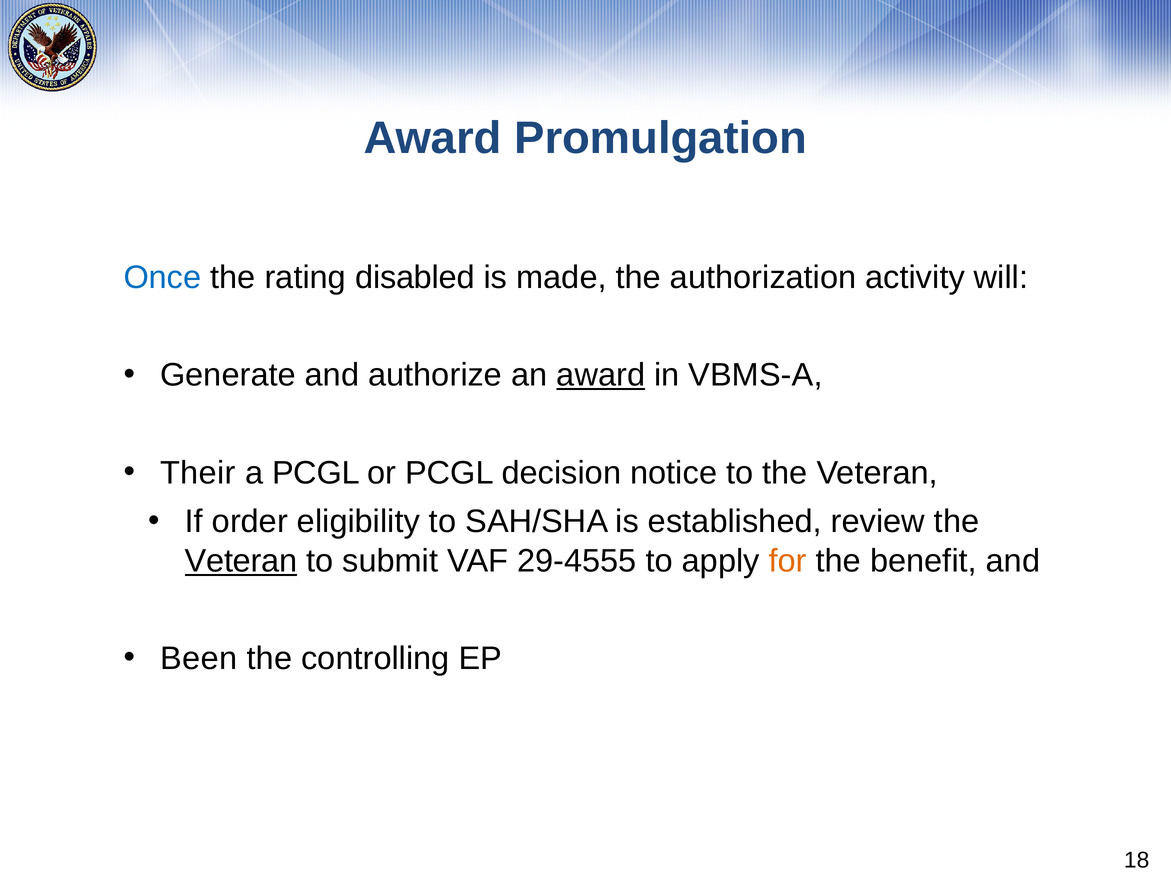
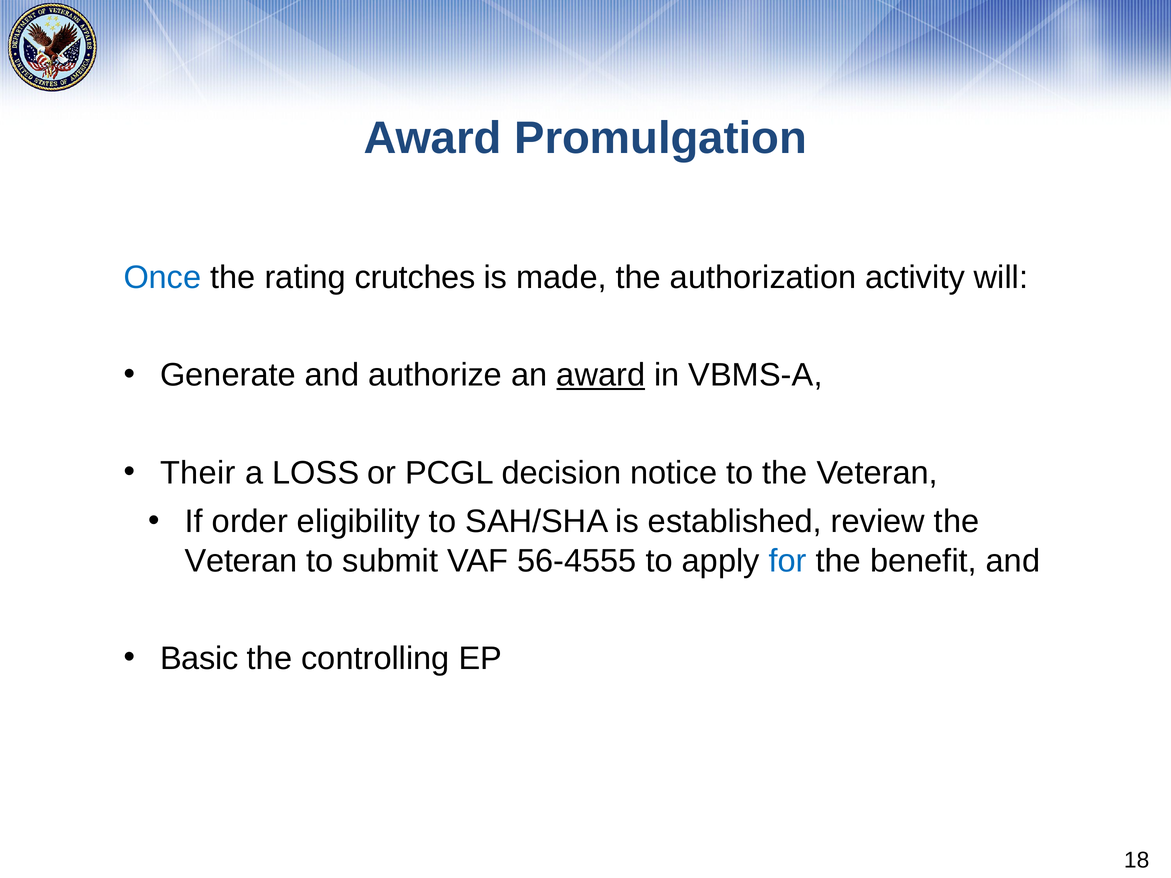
disabled: disabled -> crutches
a PCGL: PCGL -> LOSS
Veteran at (241, 561) underline: present -> none
29-4555: 29-4555 -> 56-4555
for colour: orange -> blue
Been: Been -> Basic
